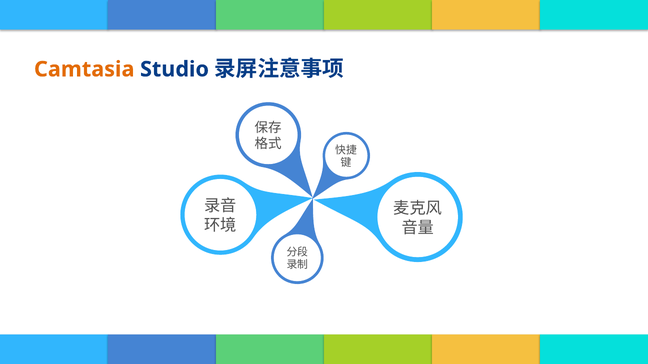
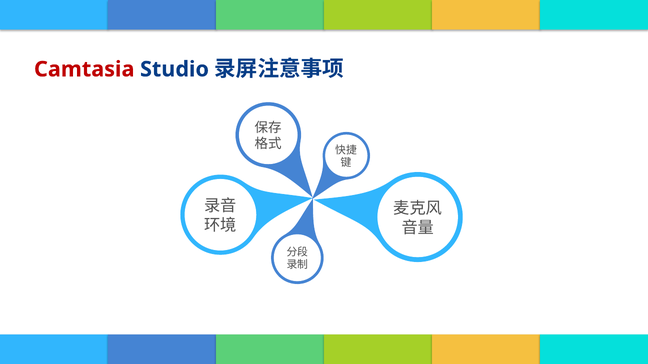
Camtasia colour: orange -> red
